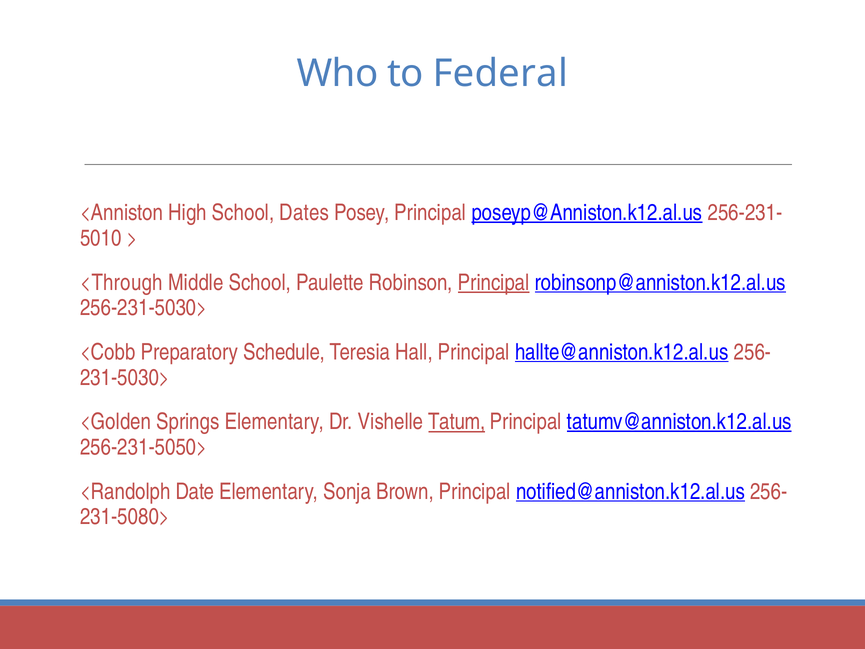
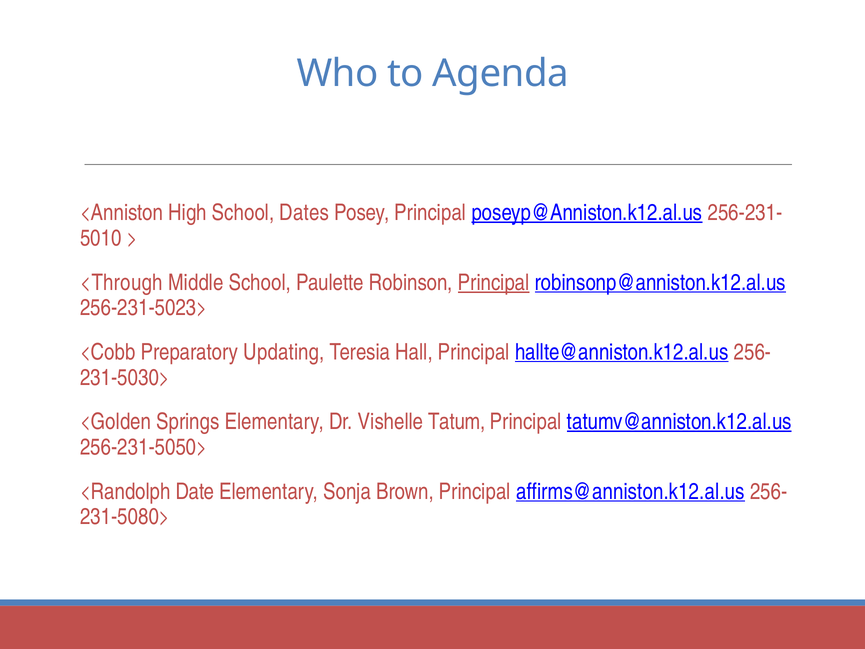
Federal: Federal -> Agenda
256-231-5030>: 256-231-5030> -> 256-231-5023>
Schedule: Schedule -> Updating
Tatum underline: present -> none
notified@anniston.k12.al.us: notified@anniston.k12.al.us -> affirms@anniston.k12.al.us
